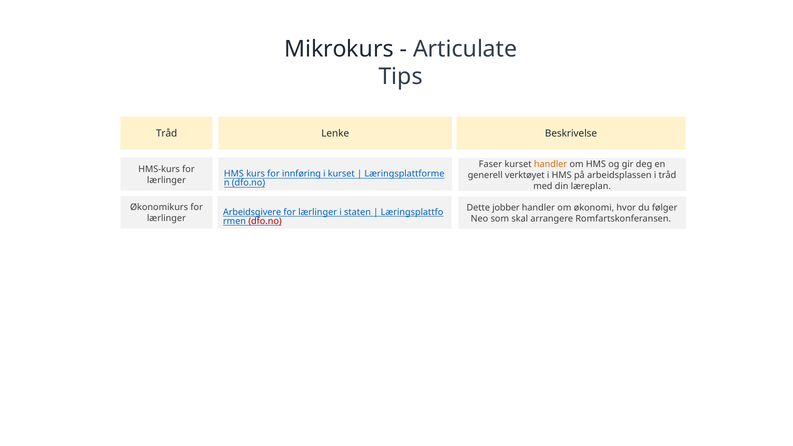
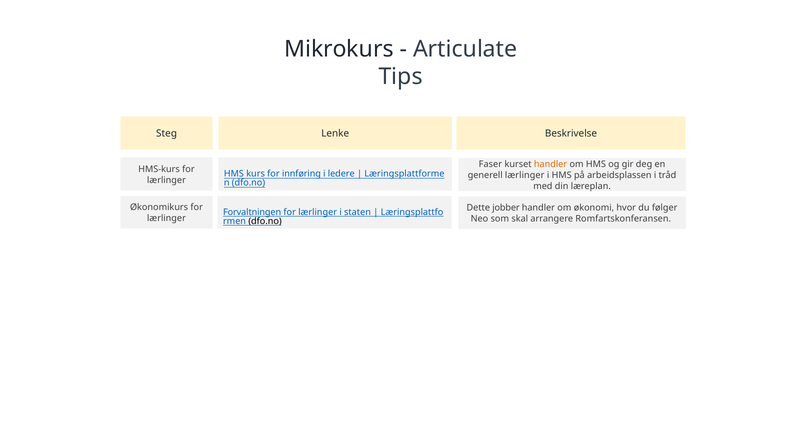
Tråd at (167, 134): Tråd -> Steg
i kurset: kurset -> ledere
generell verktøyet: verktøyet -> lærlinger
Arbeidsgivere: Arbeidsgivere -> Forvaltningen
dfo.no at (265, 221) colour: red -> black
